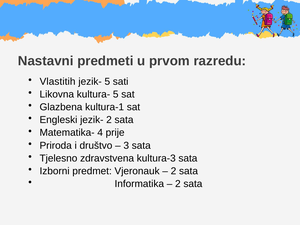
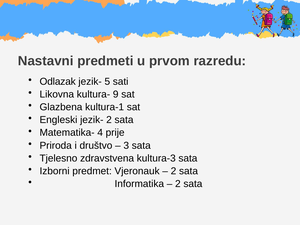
Vlastitih: Vlastitih -> Odlazak
kultura- 5: 5 -> 9
